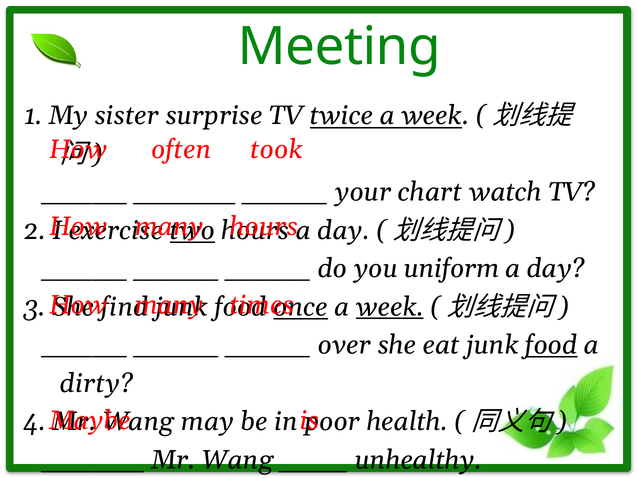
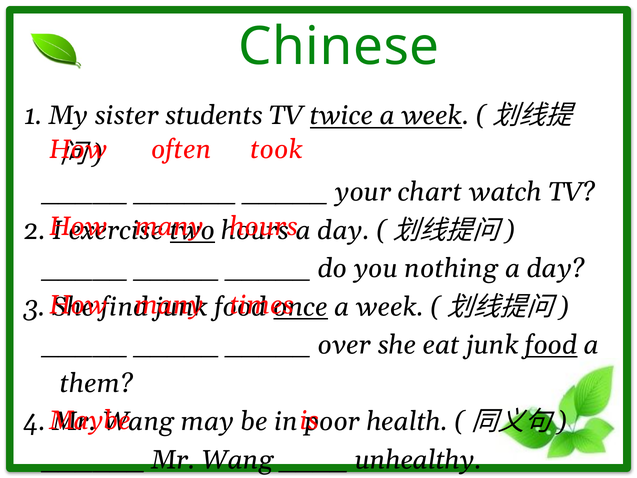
Meeting: Meeting -> Chinese
surprise: surprise -> students
uniform: uniform -> nothing
week at (390, 307) underline: present -> none
dirty: dirty -> them
